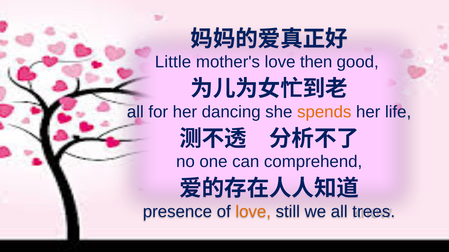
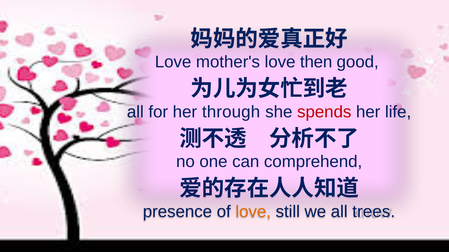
Little at (173, 62): Little -> Love
dancing: dancing -> through
spends colour: orange -> red
